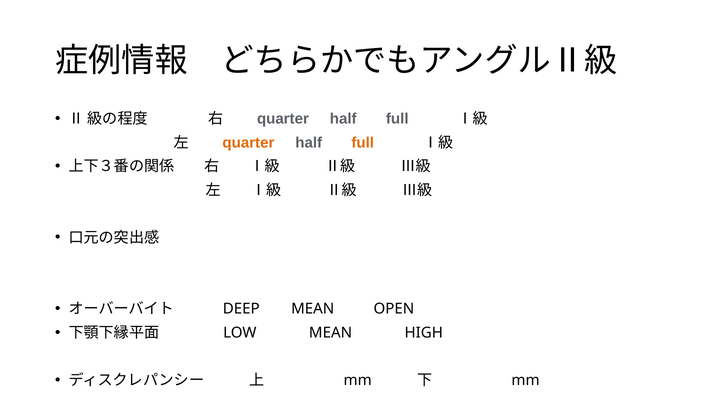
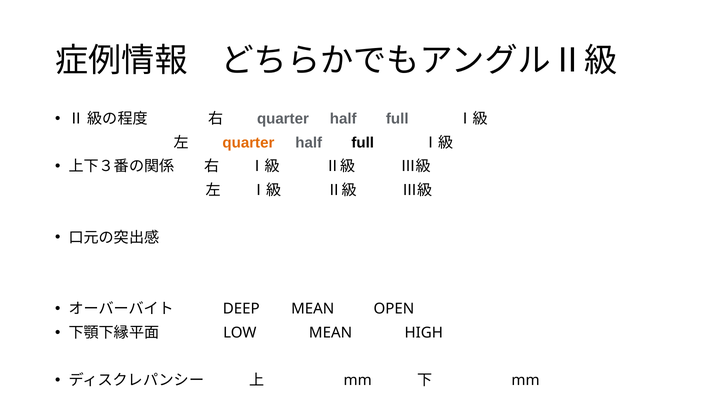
full at (363, 143) colour: orange -> black
